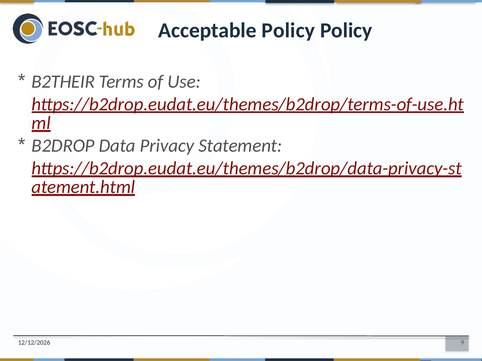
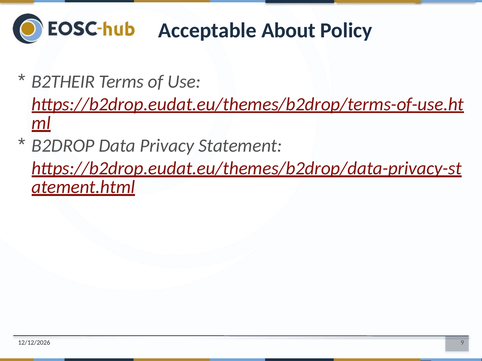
Acceptable Policy: Policy -> About
